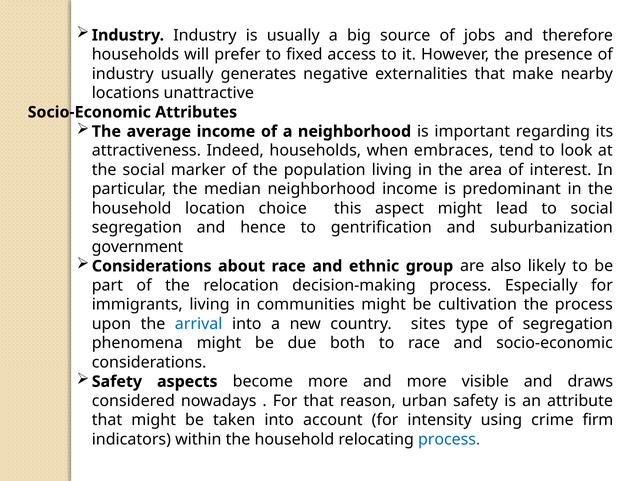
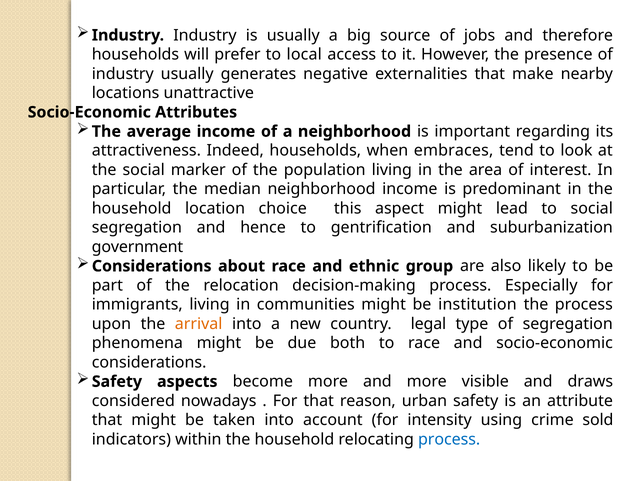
fixed: fixed -> local
cultivation: cultivation -> institution
arrival colour: blue -> orange
sites: sites -> legal
firm: firm -> sold
